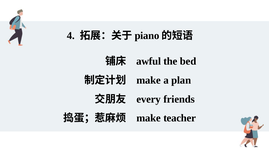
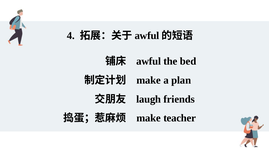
piano at (147, 36): piano -> awful
every: every -> laugh
